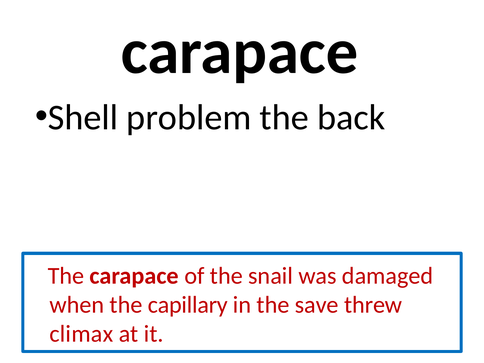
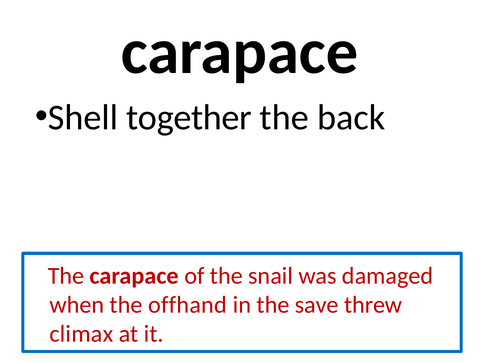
problem: problem -> together
capillary: capillary -> offhand
